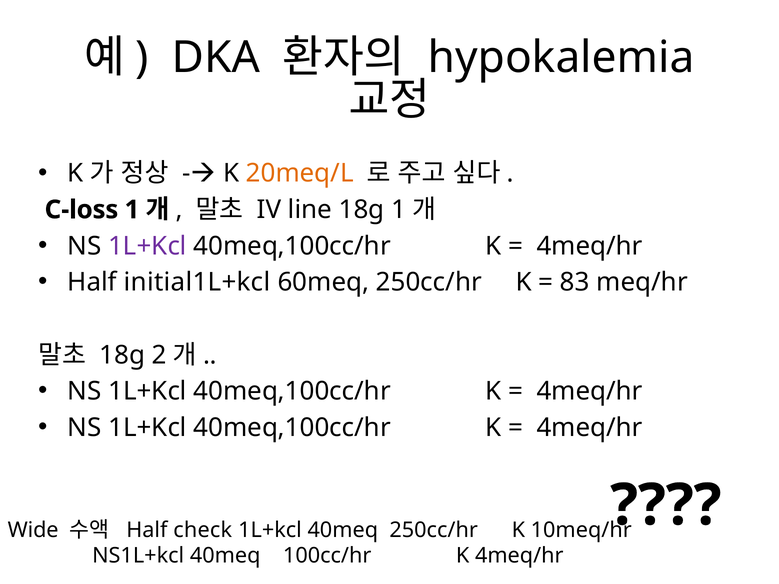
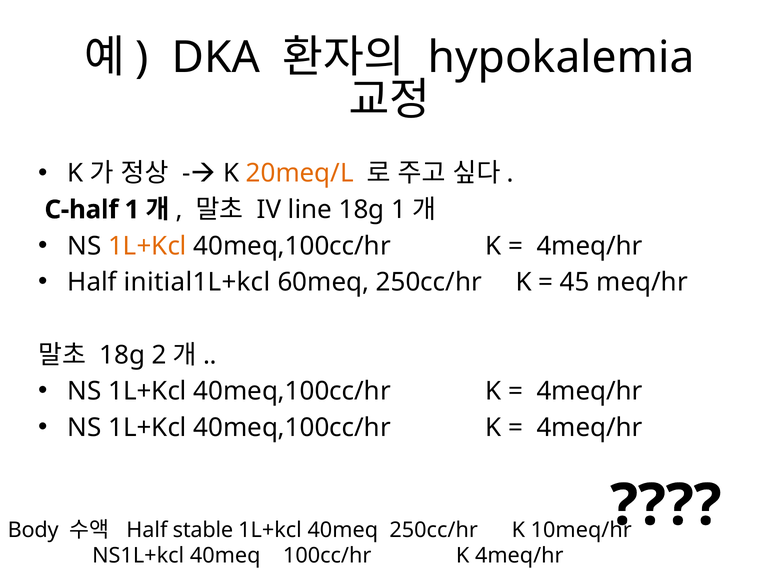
C-loss: C-loss -> C-half
1L+Kcl at (147, 246) colour: purple -> orange
83: 83 -> 45
Wide: Wide -> Body
check: check -> stable
